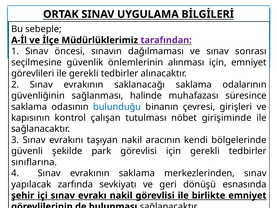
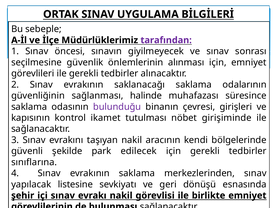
dağılmaması: dağılmaması -> giyilmeyecek
bulunduğu colour: blue -> purple
çalışan: çalışan -> ikamet
park görevlisi: görevlisi -> edilecek
zarfında: zarfında -> listesine
